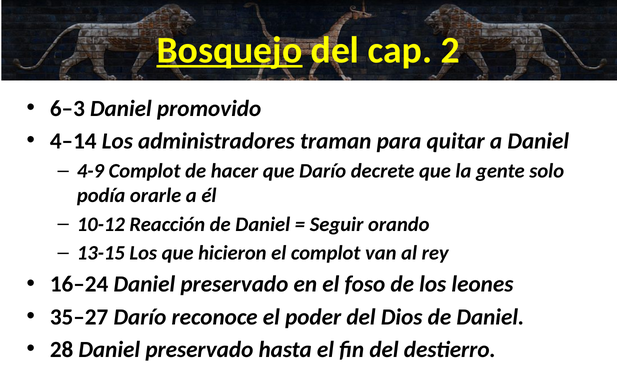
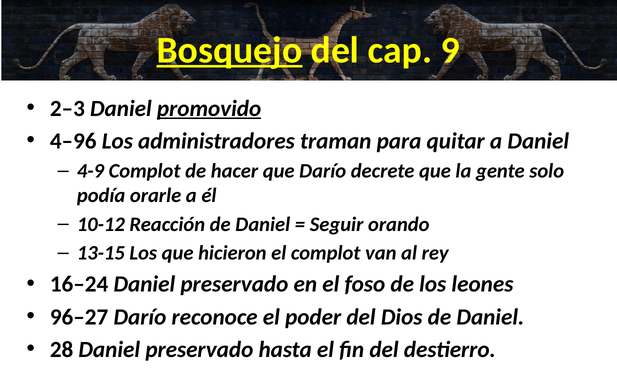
2: 2 -> 9
6–3: 6–3 -> 2–3
promovido underline: none -> present
4–14: 4–14 -> 4–96
35–27: 35–27 -> 96–27
